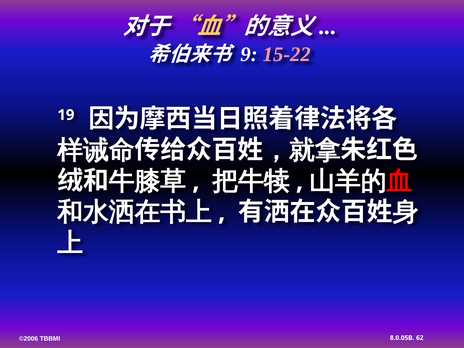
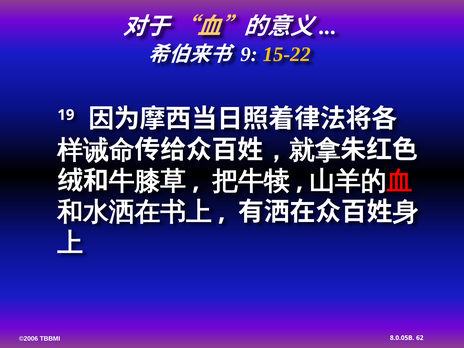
15-22 colour: pink -> yellow
